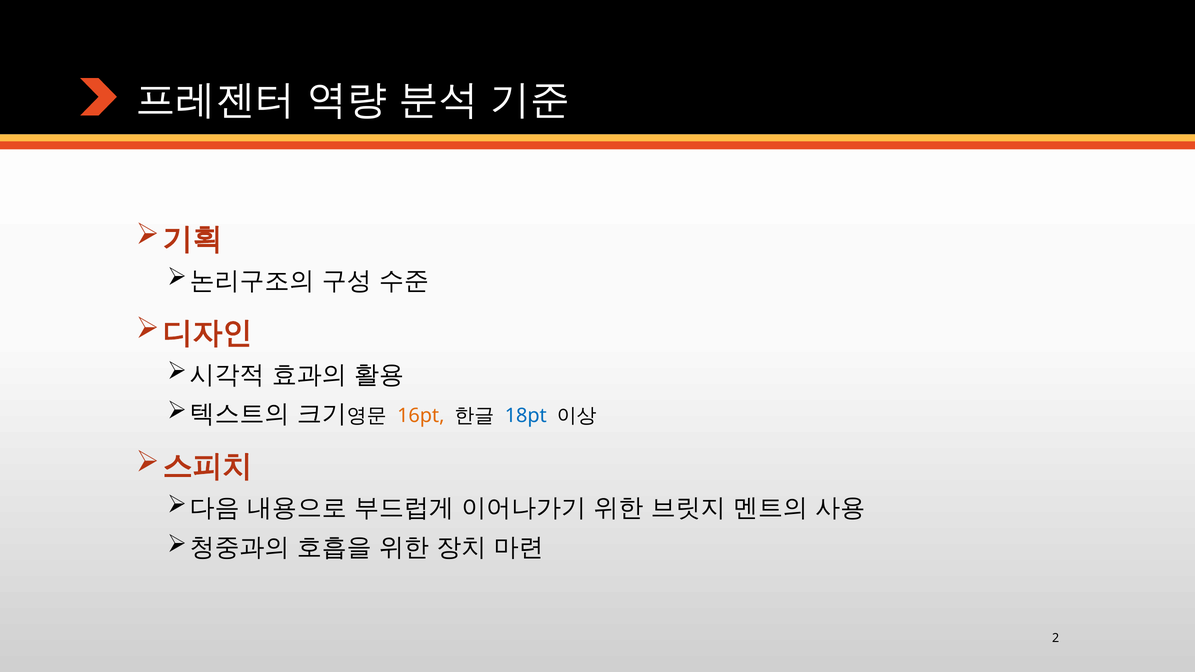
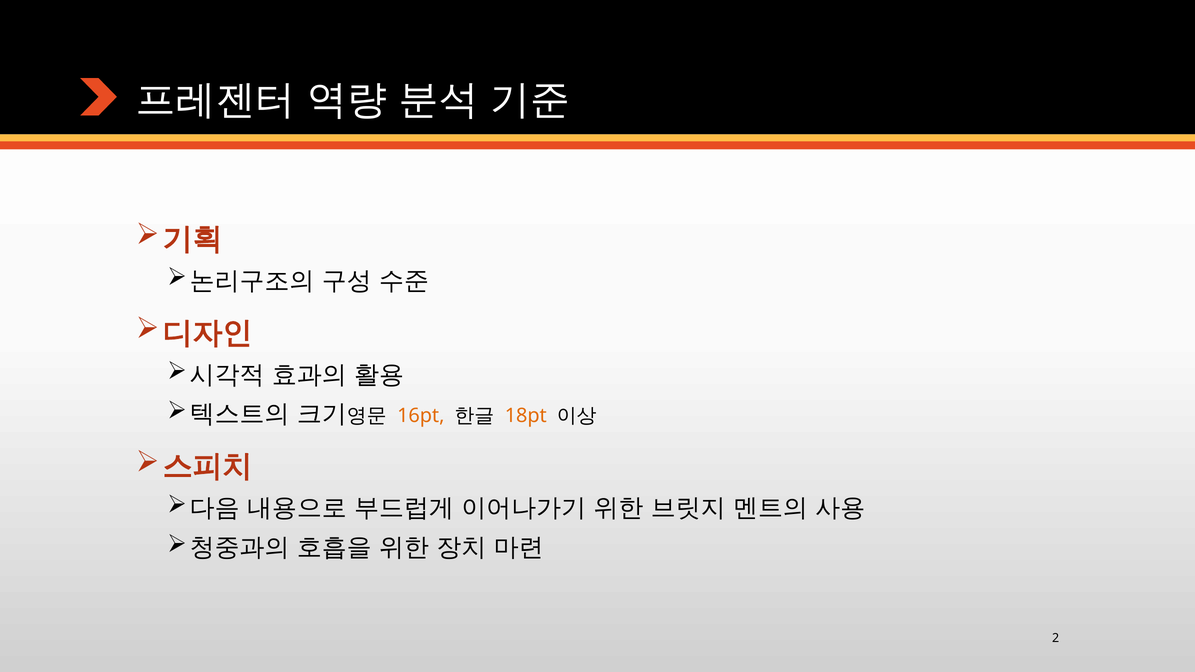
18pt colour: blue -> orange
